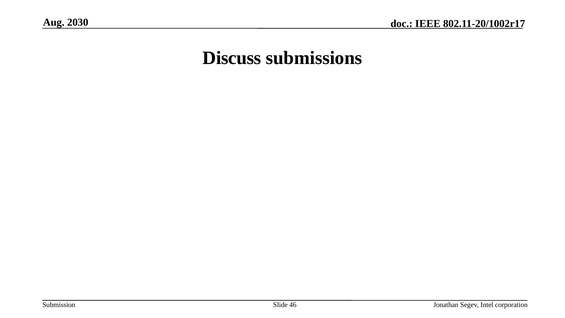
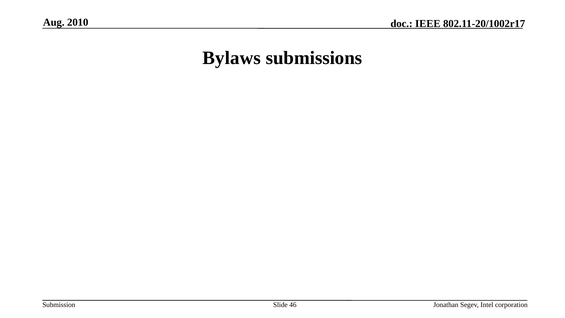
2030: 2030 -> 2010
Discuss: Discuss -> Bylaws
